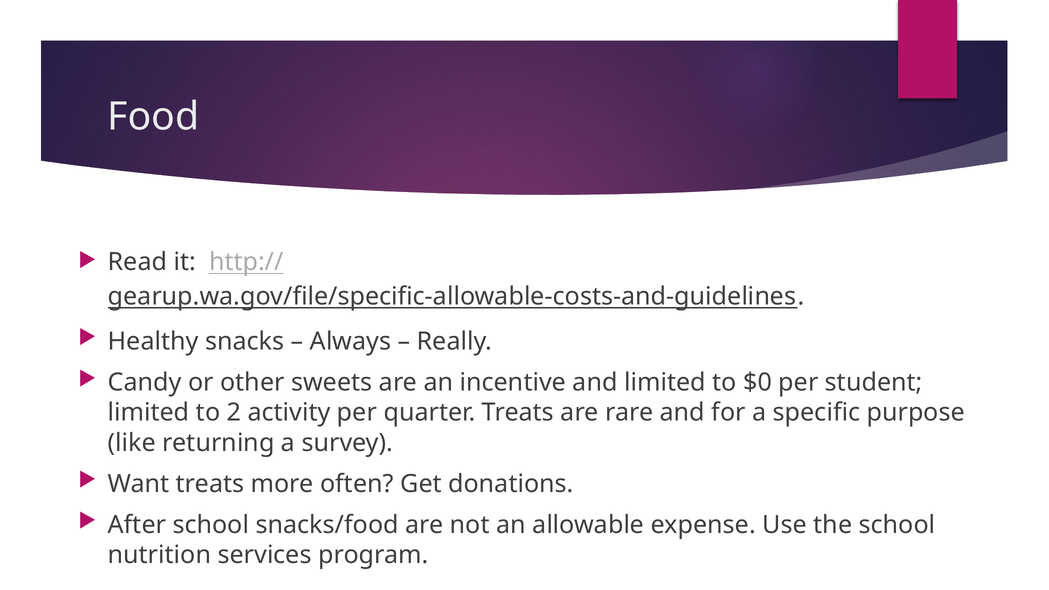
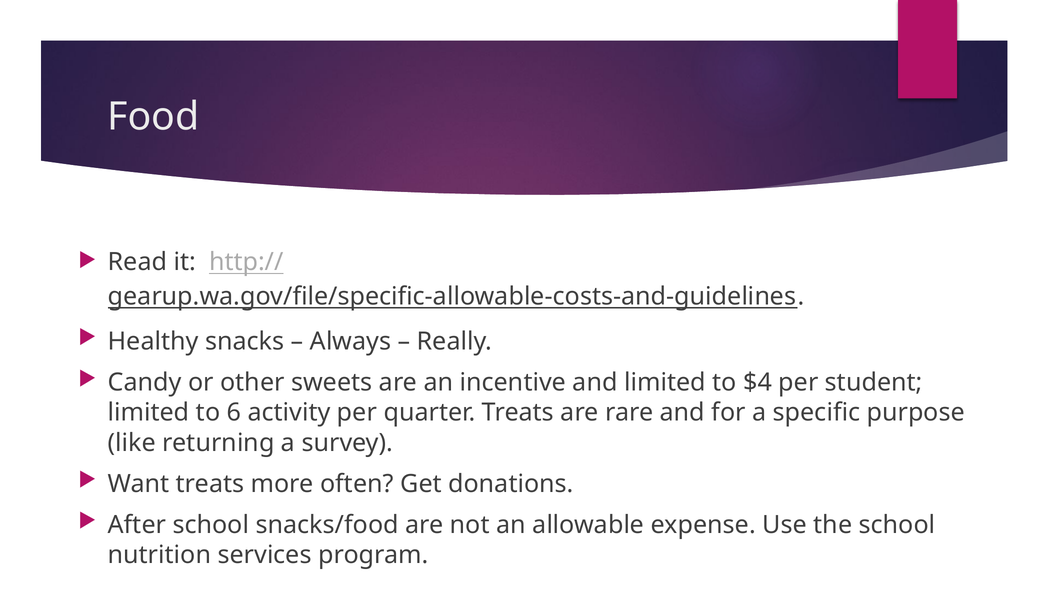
$0: $0 -> $4
2: 2 -> 6
